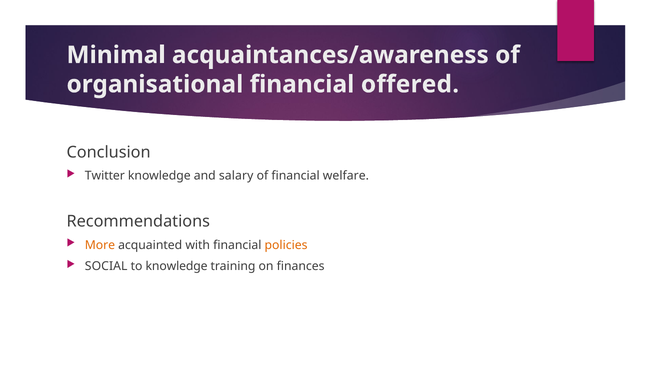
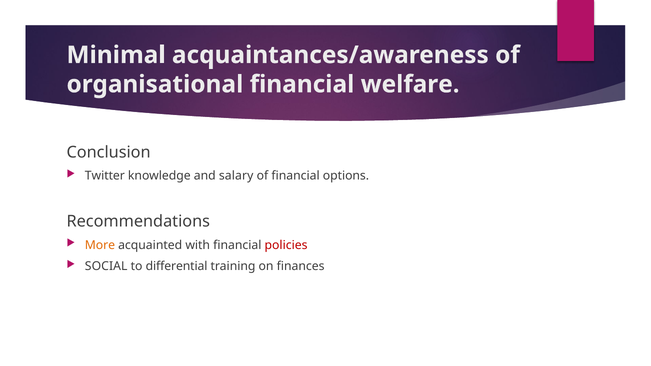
offered: offered -> welfare
welfare: welfare -> options
policies colour: orange -> red
to knowledge: knowledge -> differential
